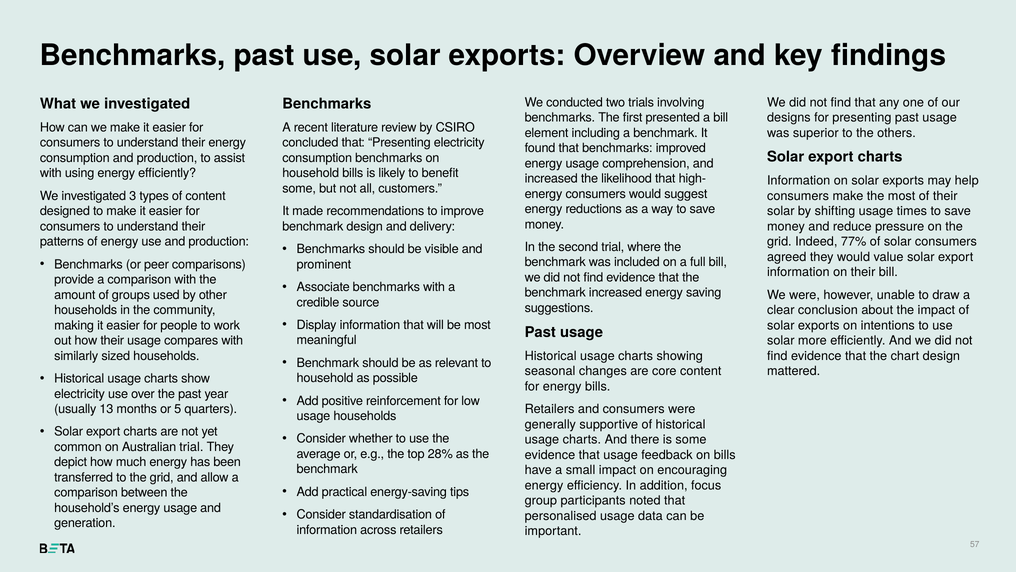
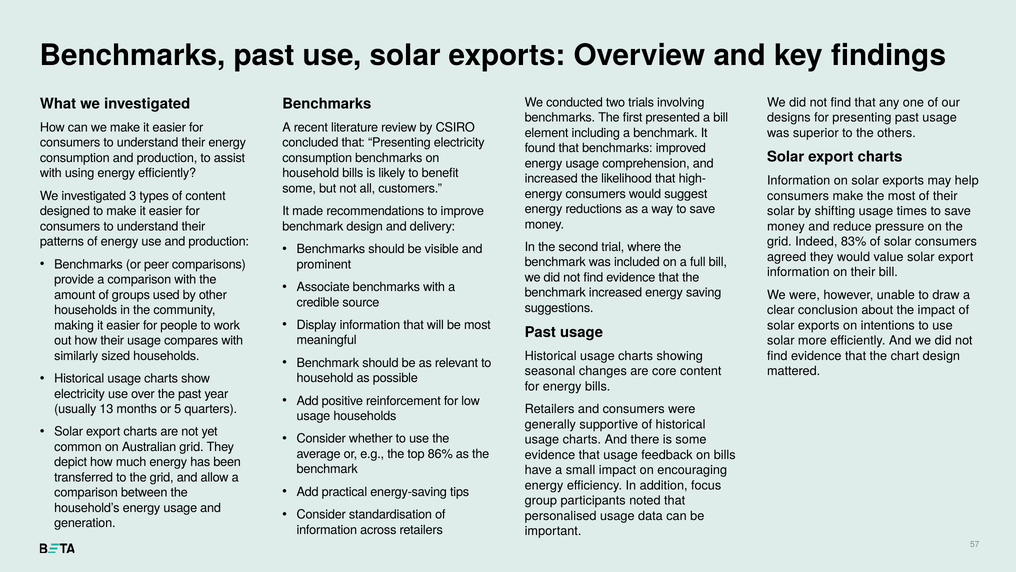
77%: 77% -> 83%
Australian trial: trial -> grid
28%: 28% -> 86%
